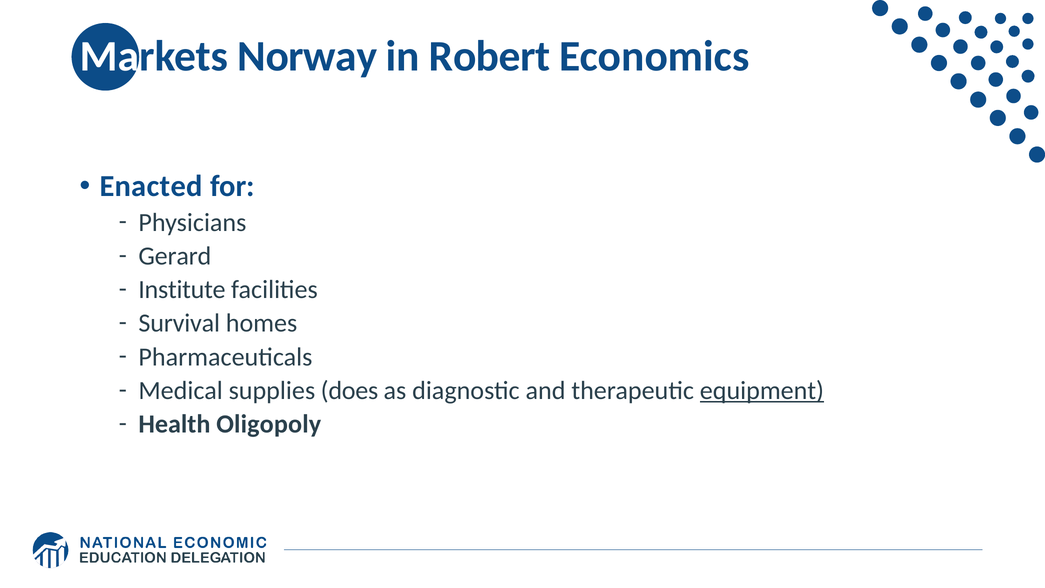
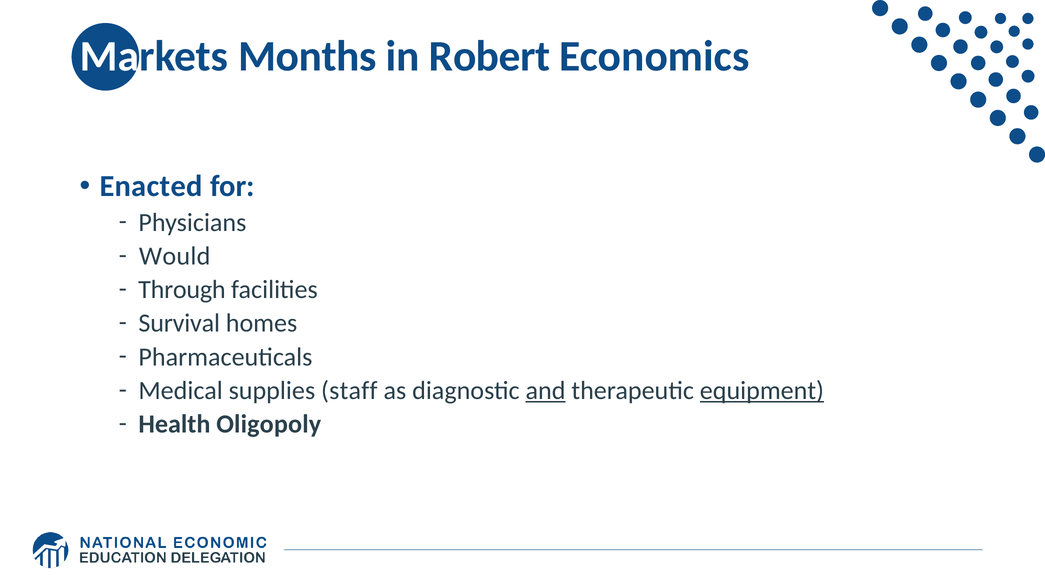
Norway: Norway -> Months
Gerard: Gerard -> Would
Institute: Institute -> Through
does: does -> staff
and underline: none -> present
